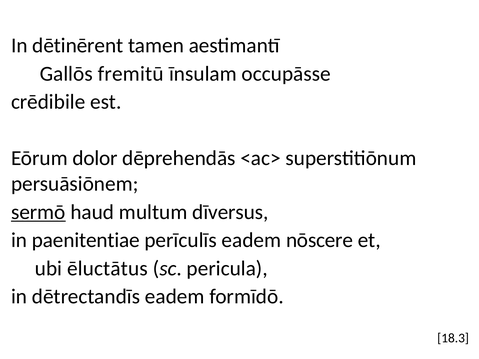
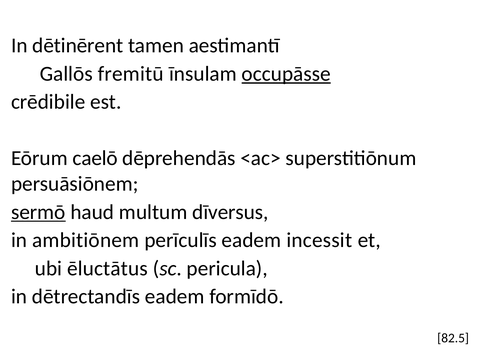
occupāsse underline: none -> present
dolor: dolor -> caelō
paenitentiae: paenitentiae -> ambitiōnem
nōscere: nōscere -> incessit
18.3: 18.3 -> 82.5
